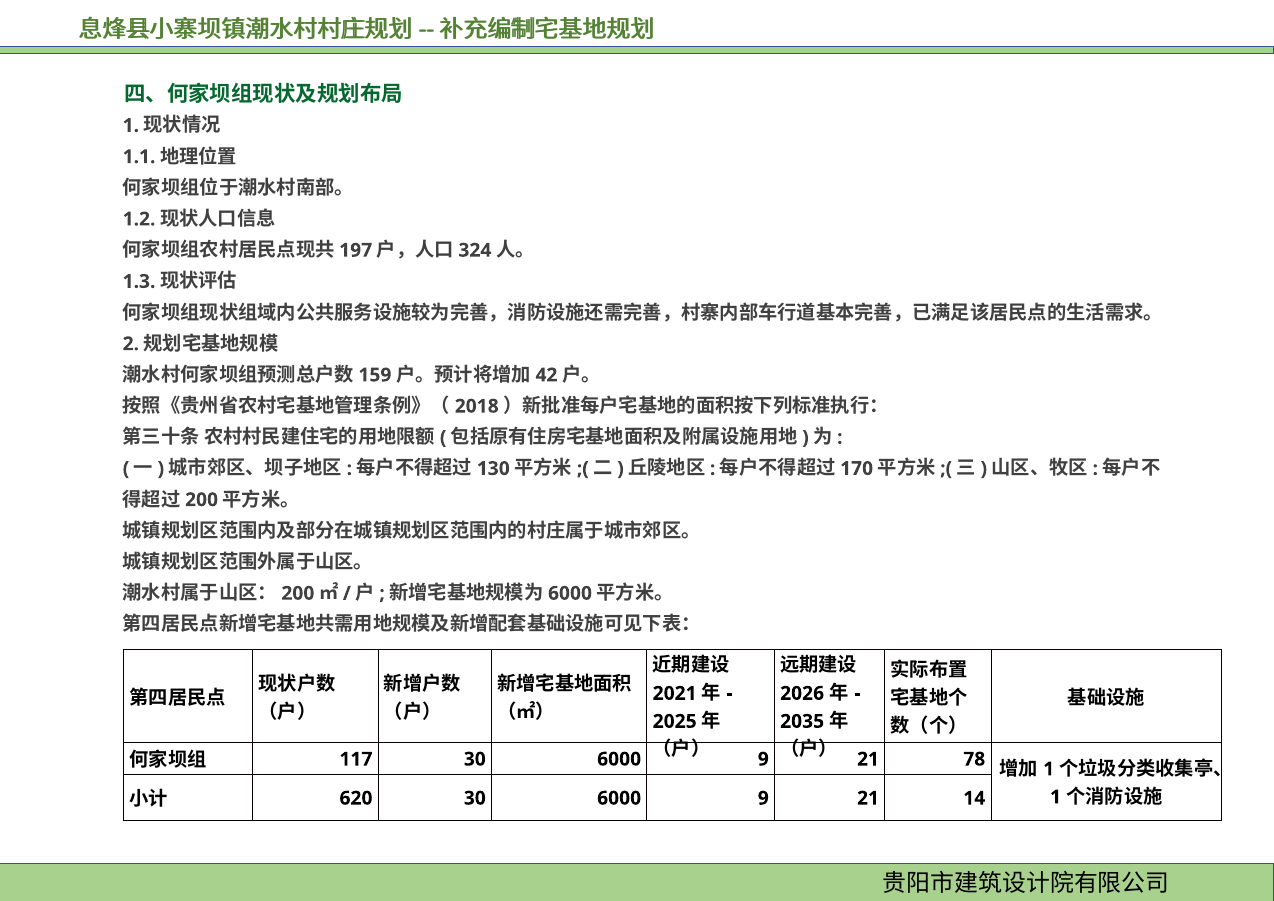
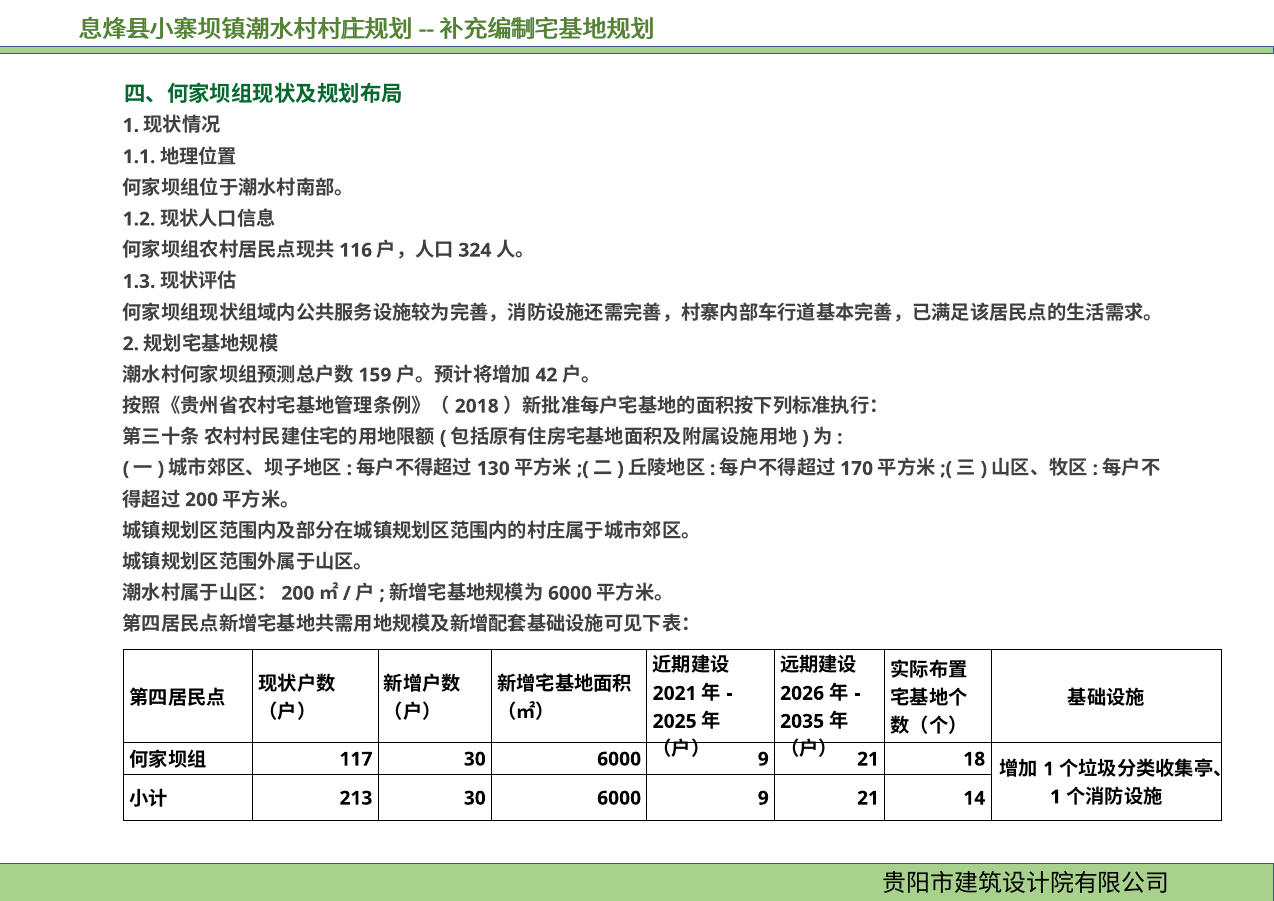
197: 197 -> 116
78: 78 -> 18
620: 620 -> 213
